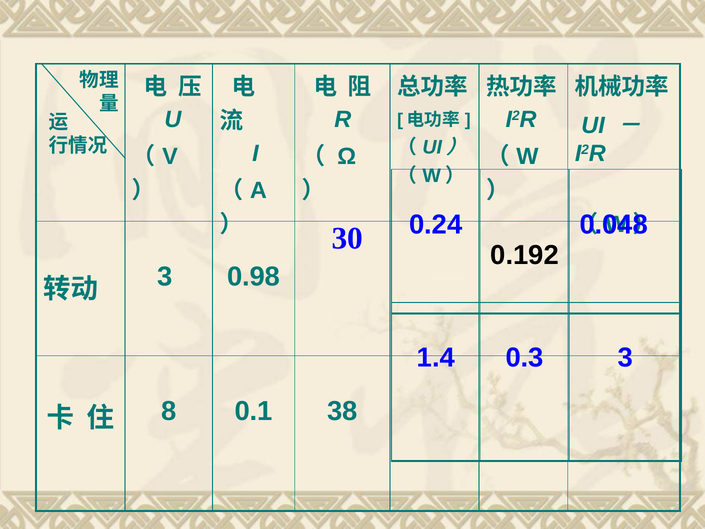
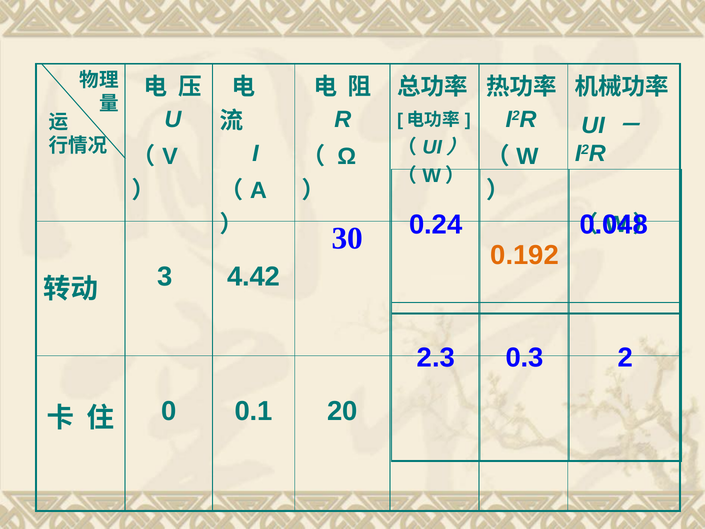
0.192 colour: black -> orange
0.98: 0.98 -> 4.42
1.4: 1.4 -> 2.3
0.3 3: 3 -> 2
8: 8 -> 0
38: 38 -> 20
